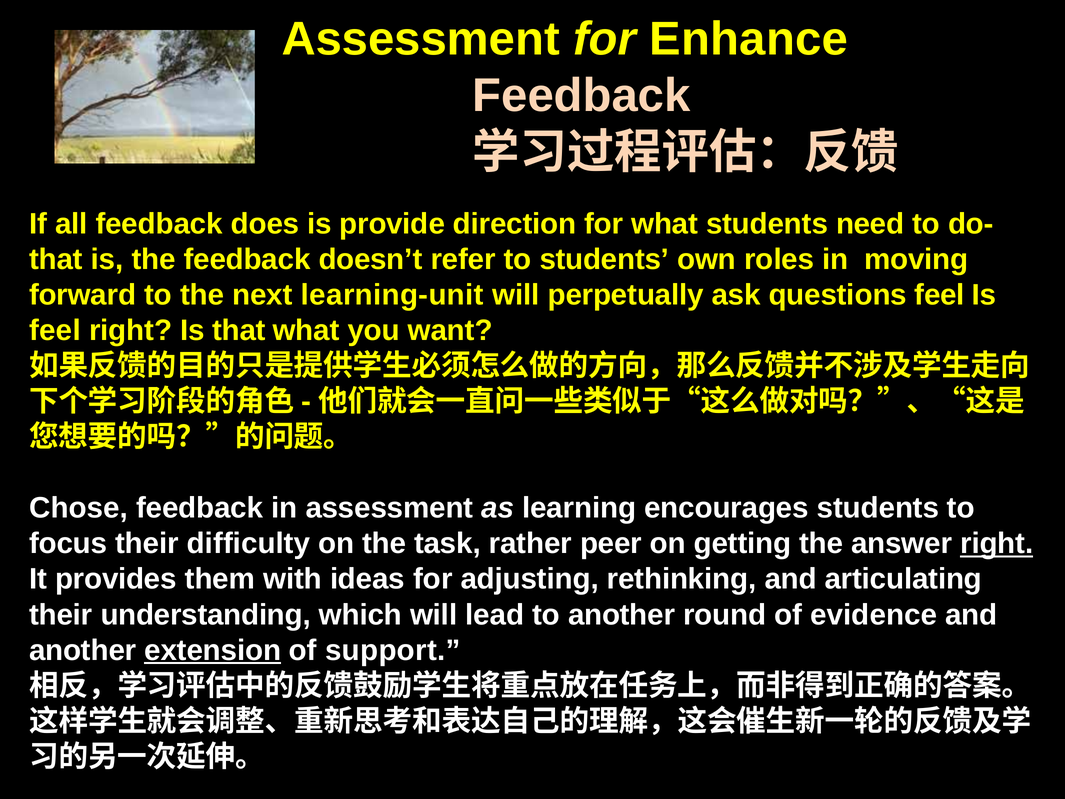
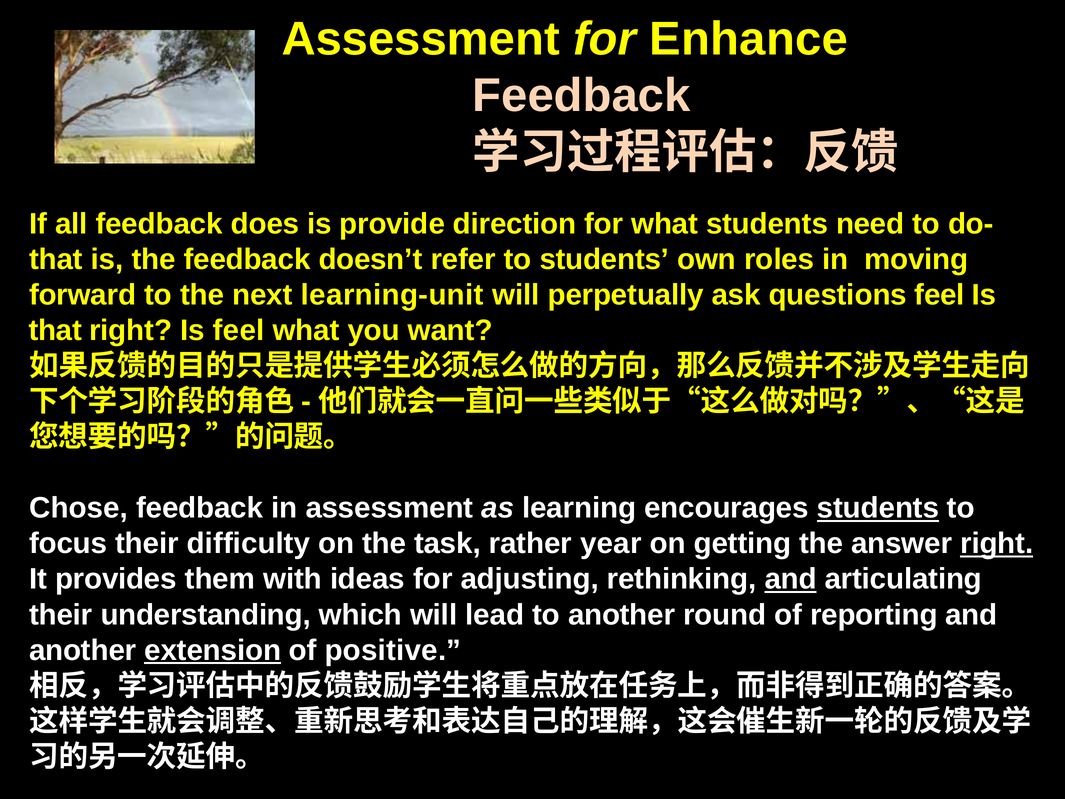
feel at (55, 330): feel -> that
Is that: that -> feel
students at (878, 508) underline: none -> present
peer: peer -> year
and at (791, 579) underline: none -> present
evidence: evidence -> reporting
support: support -> positive
